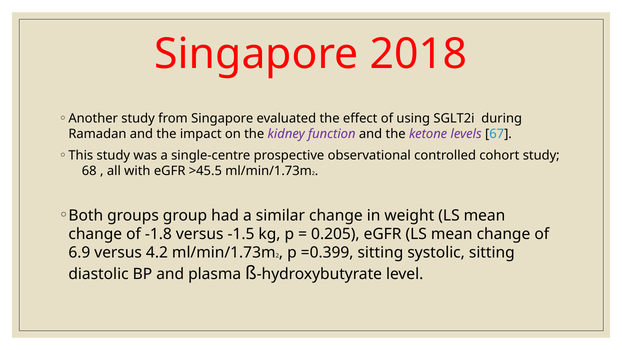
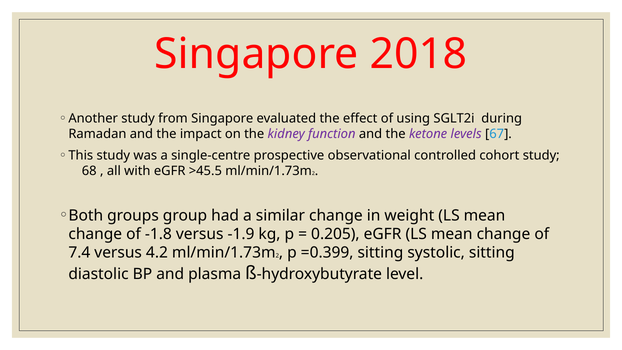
-1.5: -1.5 -> -1.9
6.9: 6.9 -> 7.4
